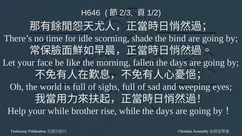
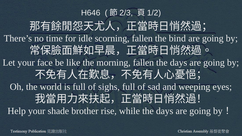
scorning shade: shade -> fallen
your while: while -> shade
